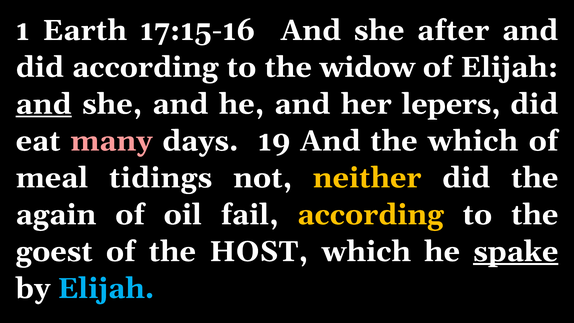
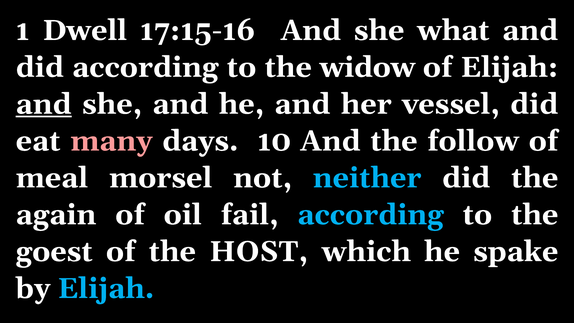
Earth: Earth -> Dwell
after: after -> what
lepers: lepers -> vessel
19: 19 -> 10
the which: which -> follow
tidings: tidings -> morsel
neither colour: yellow -> light blue
according at (371, 215) colour: yellow -> light blue
spake underline: present -> none
